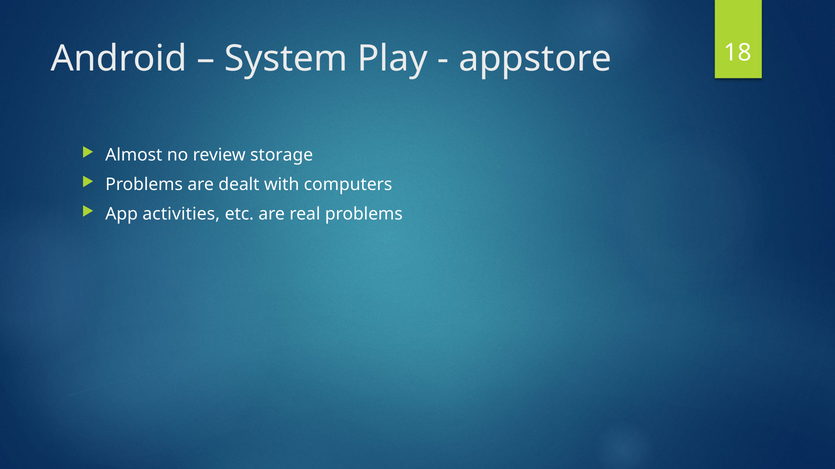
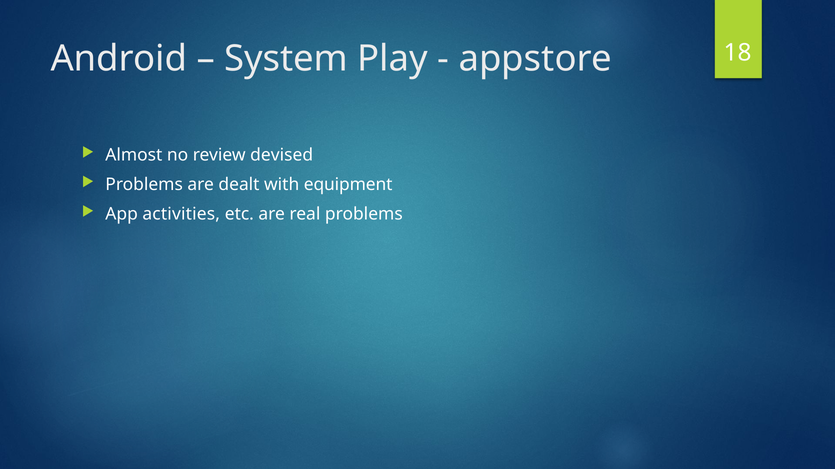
storage: storage -> devised
computers: computers -> equipment
